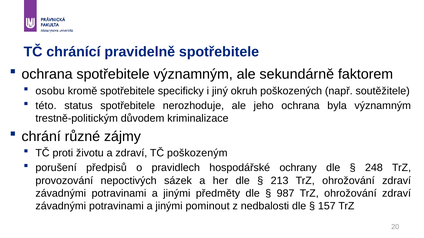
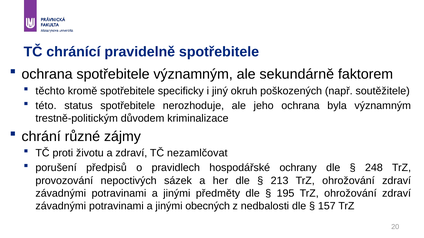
osobu: osobu -> těchto
poškozeným: poškozeným -> nezamlčovat
987: 987 -> 195
pominout: pominout -> obecných
